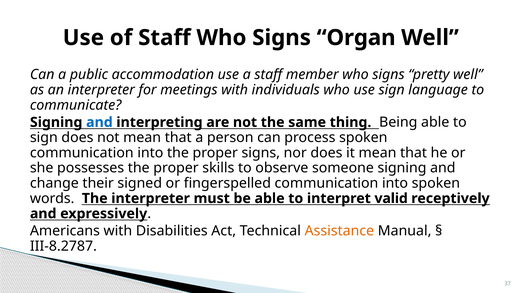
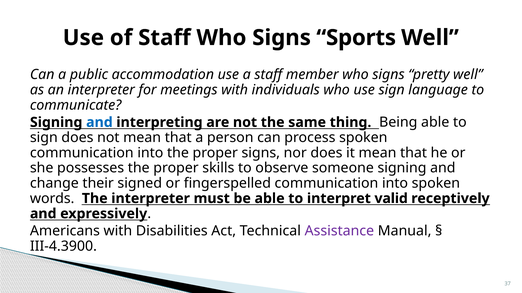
Organ: Organ -> Sports
Assistance colour: orange -> purple
III‑8.2787: III‑8.2787 -> III‑4.3900
